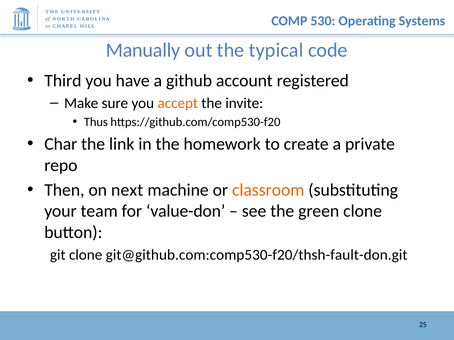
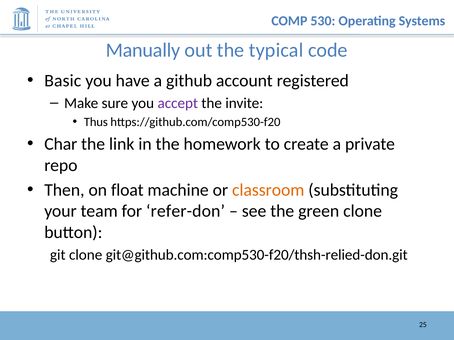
Third: Third -> Basic
accept colour: orange -> purple
next: next -> float
value-don: value-don -> refer-don
git@github.com:comp530-f20/thsh-fault-don.git: git@github.com:comp530-f20/thsh-fault-don.git -> git@github.com:comp530-f20/thsh-relied-don.git
